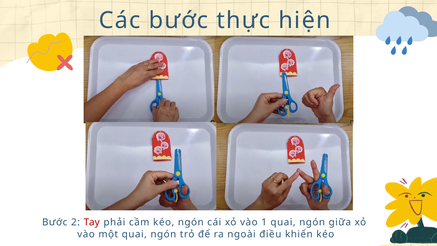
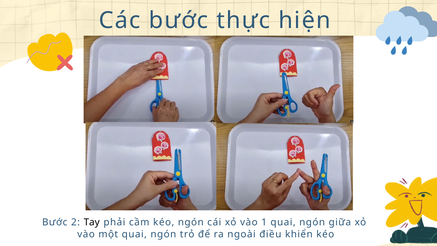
Tay colour: red -> black
